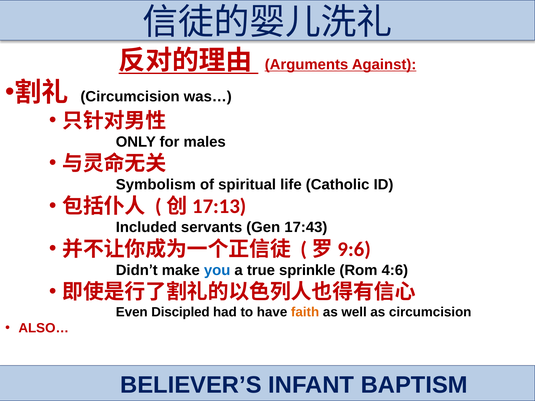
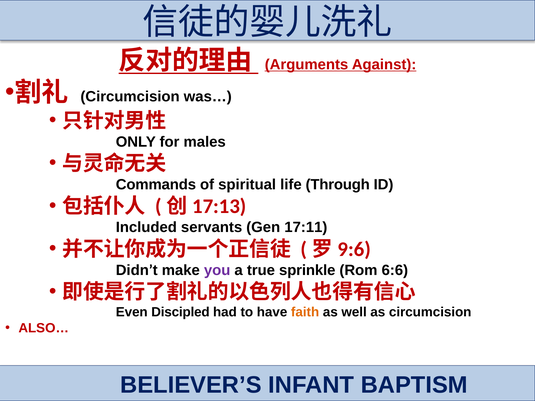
Symbolism: Symbolism -> Commands
Catholic: Catholic -> Through
17:43: 17:43 -> 17:11
you colour: blue -> purple
4:6: 4:6 -> 6:6
